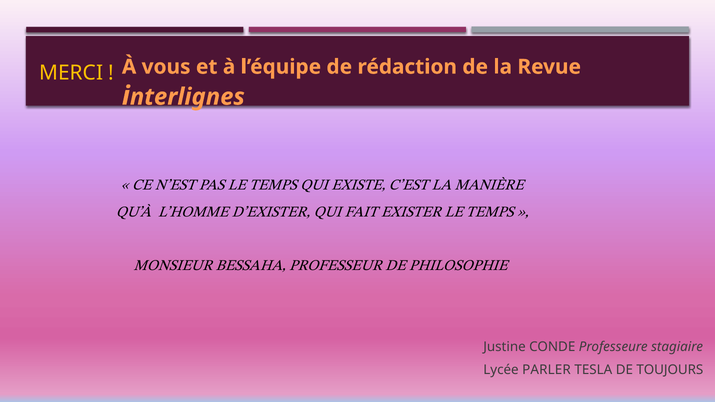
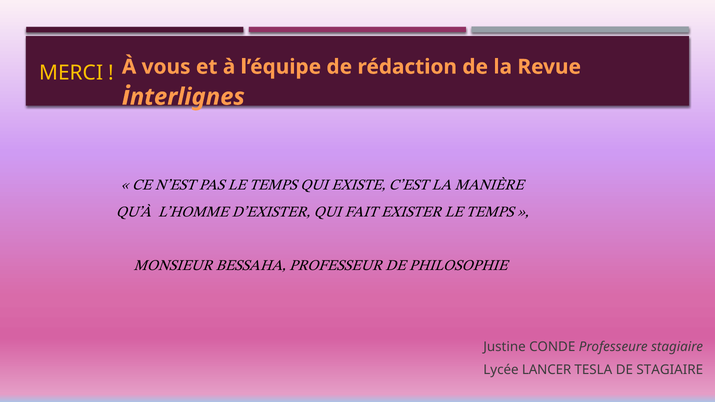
PARLER: PARLER -> LANCER
DE TOUJOURS: TOUJOURS -> STAGIAIRE
